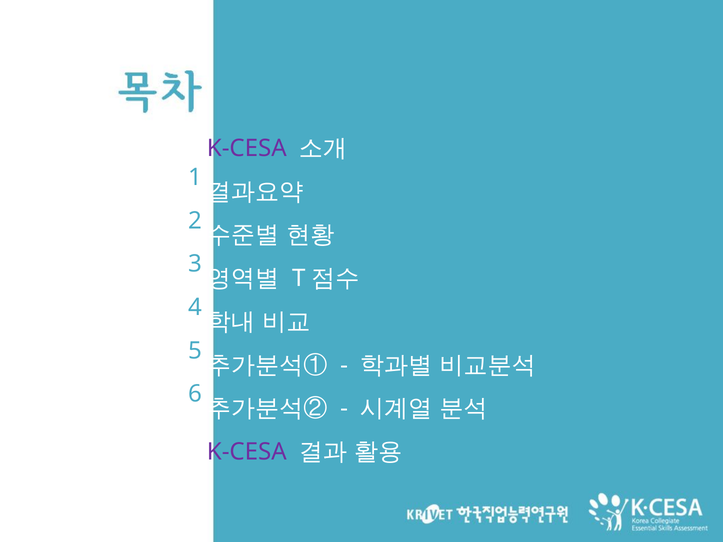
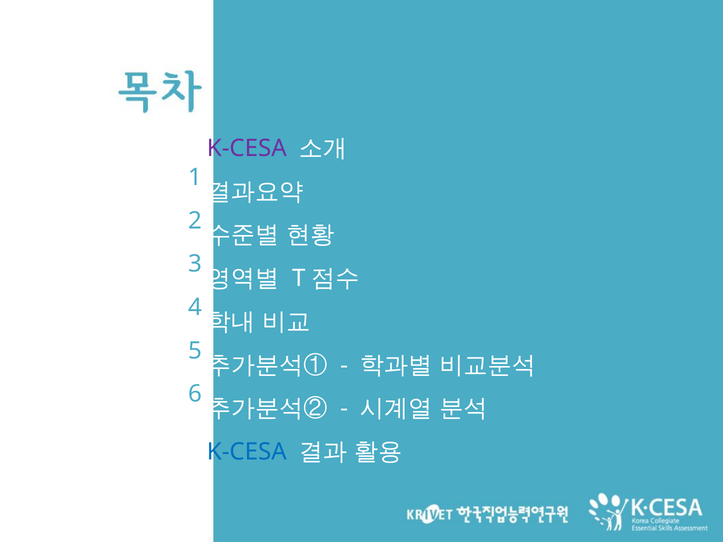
K-CESA at (247, 452) colour: purple -> blue
